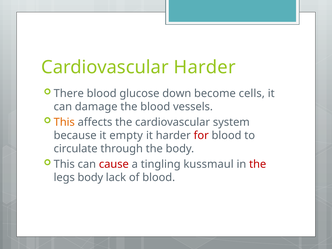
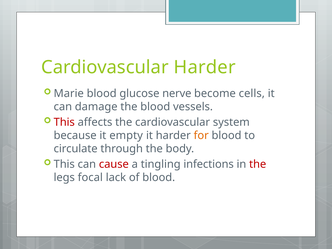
There: There -> Marie
down: down -> nerve
This at (64, 122) colour: orange -> red
for colour: red -> orange
kussmaul: kussmaul -> infections
legs body: body -> focal
